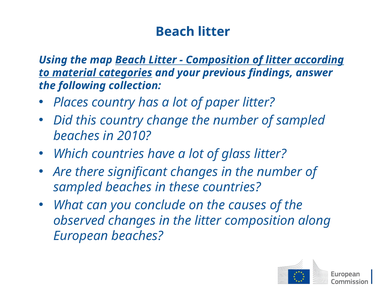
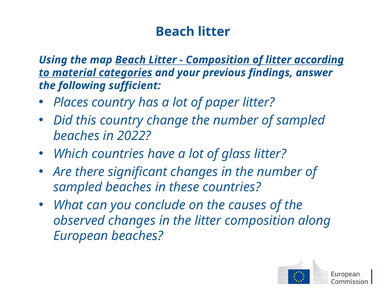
collection: collection -> sufficient
2010: 2010 -> 2022
